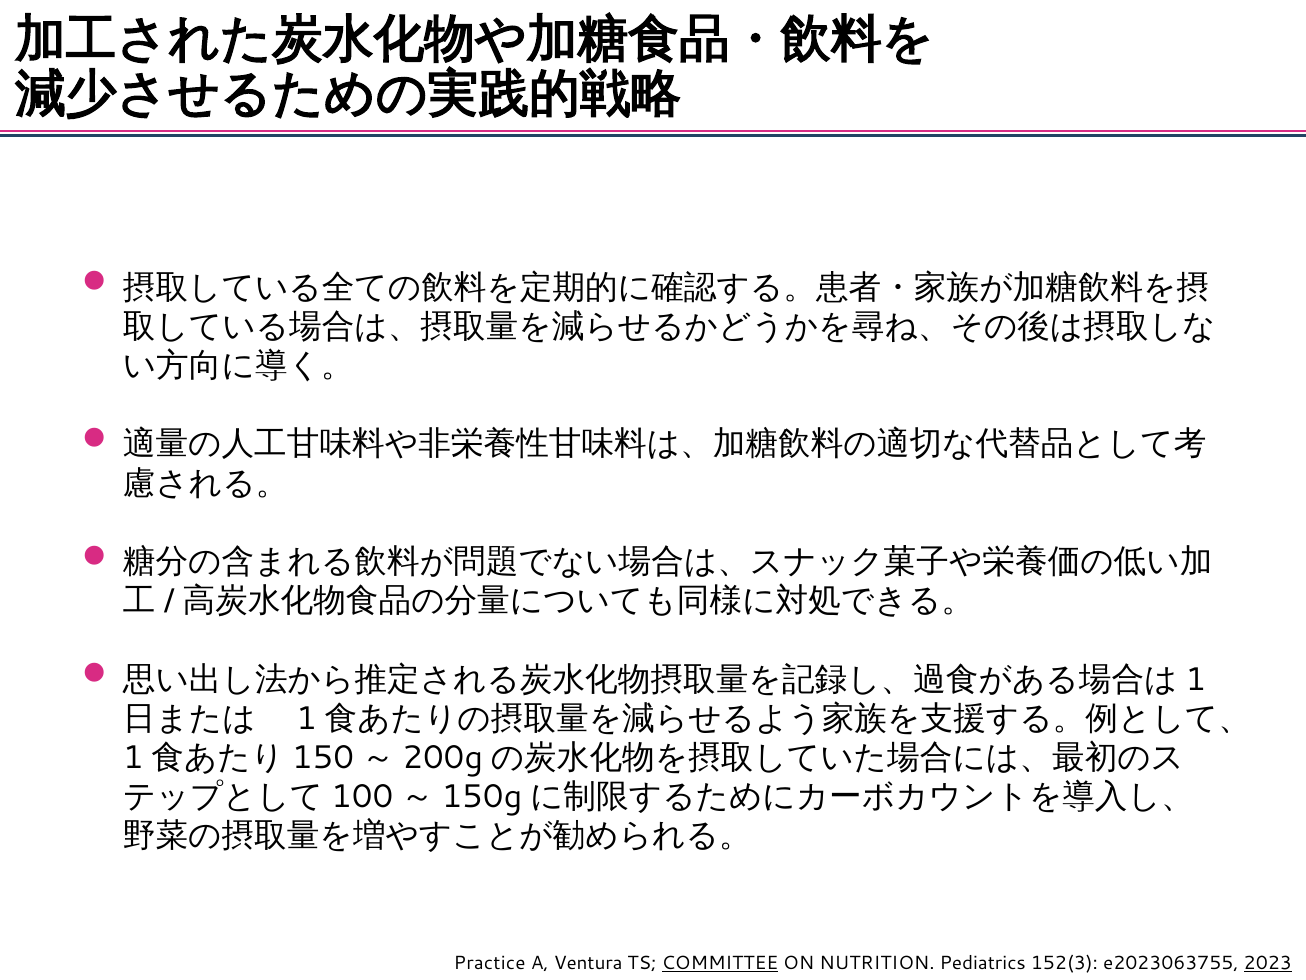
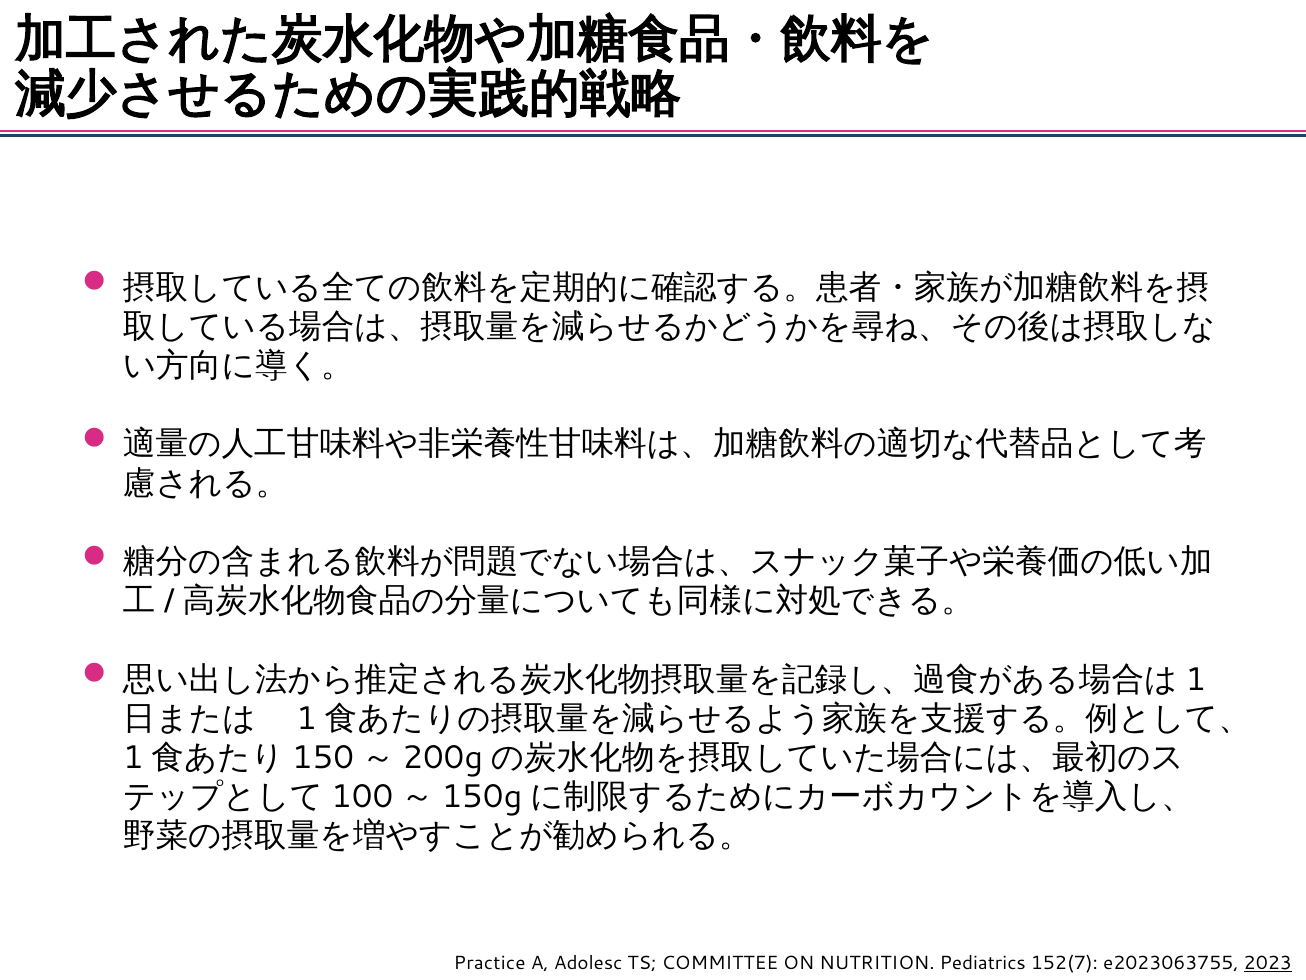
Ventura: Ventura -> Adolesc
COMMITTEE underline: present -> none
152(3: 152(3 -> 152(7
